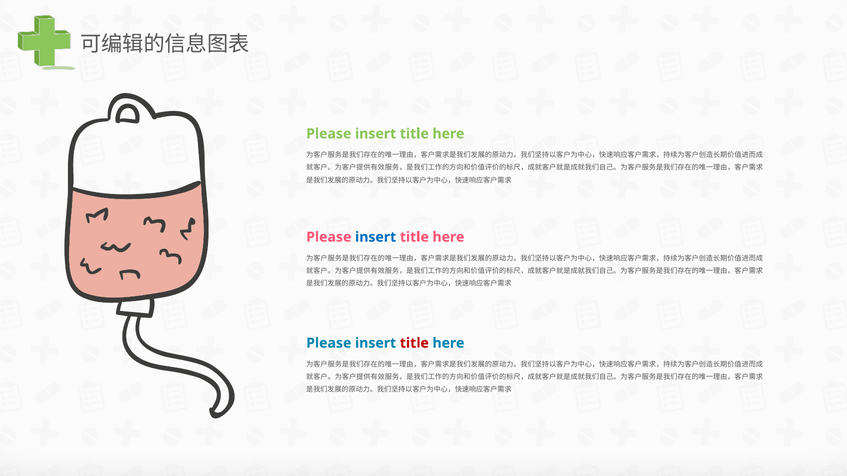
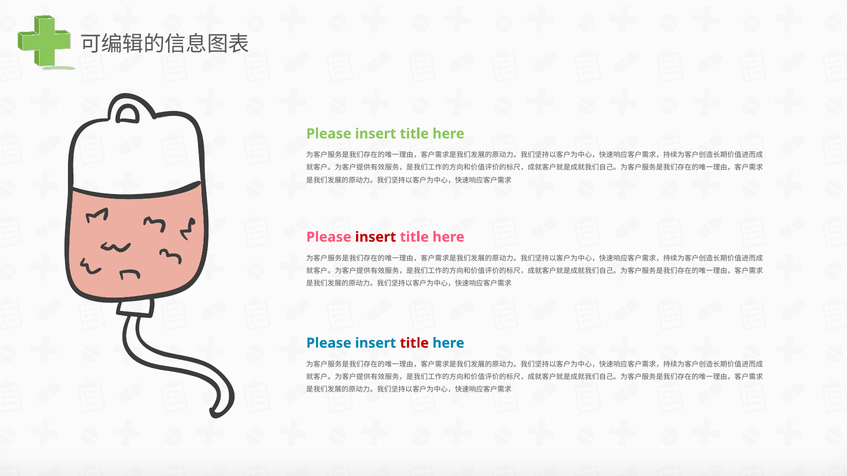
insert at (376, 237) colour: blue -> red
